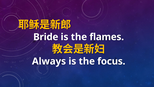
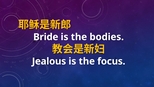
flames: flames -> bodies
Always: Always -> Jealous
